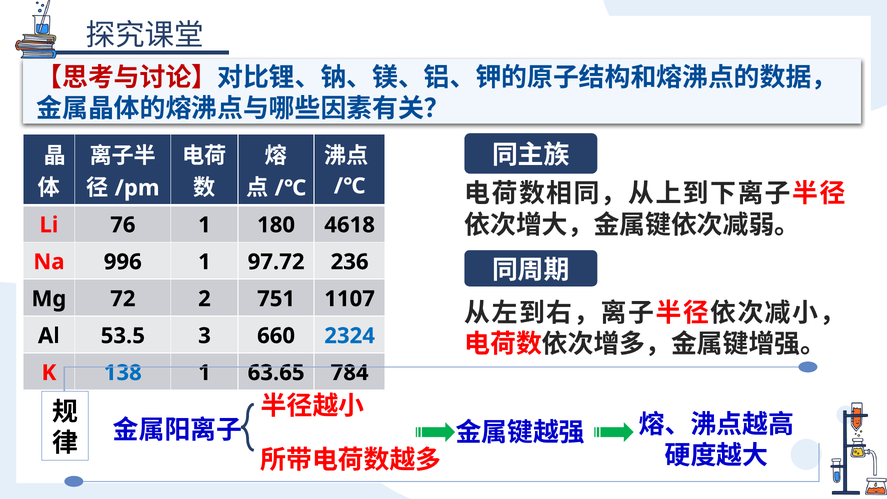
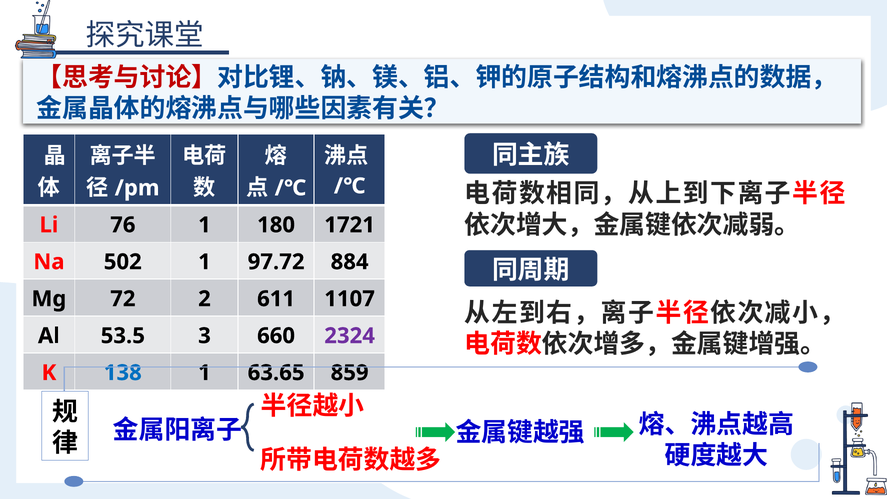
4618: 4618 -> 1721
996: 996 -> 502
236: 236 -> 884
751: 751 -> 611
2324 colour: blue -> purple
784: 784 -> 859
